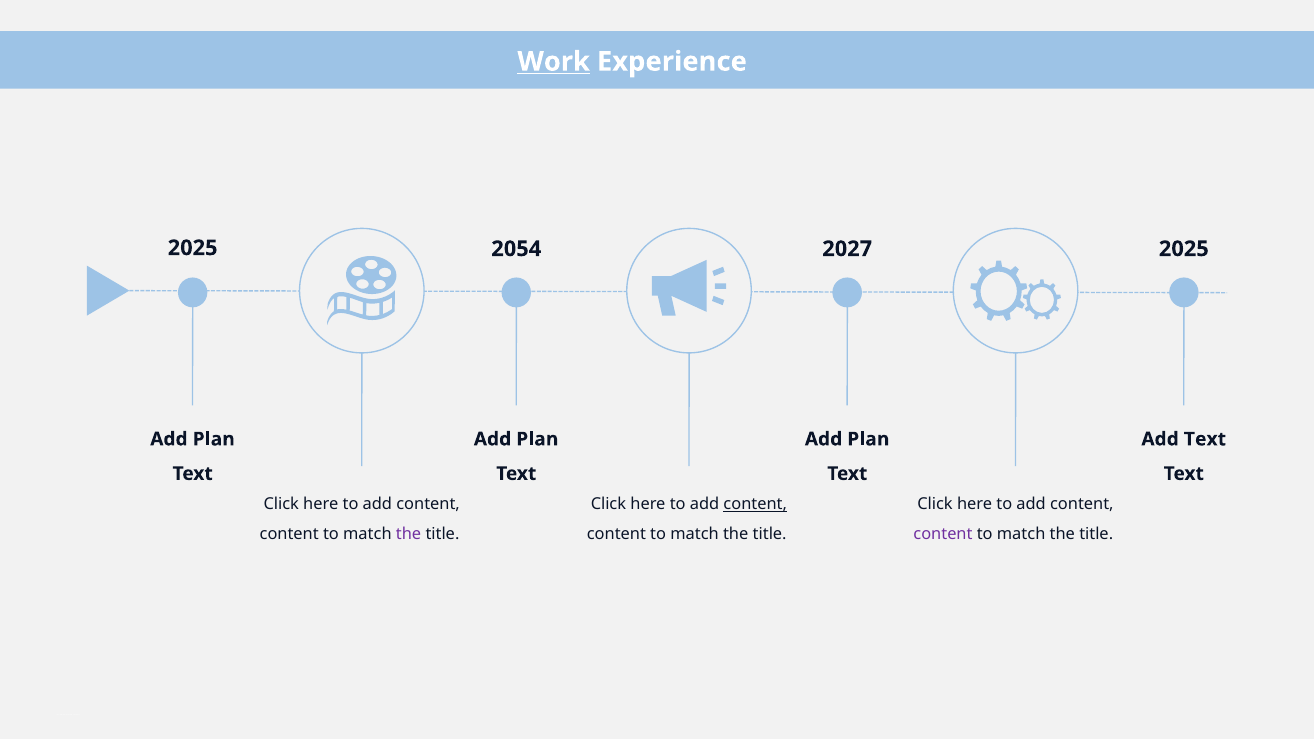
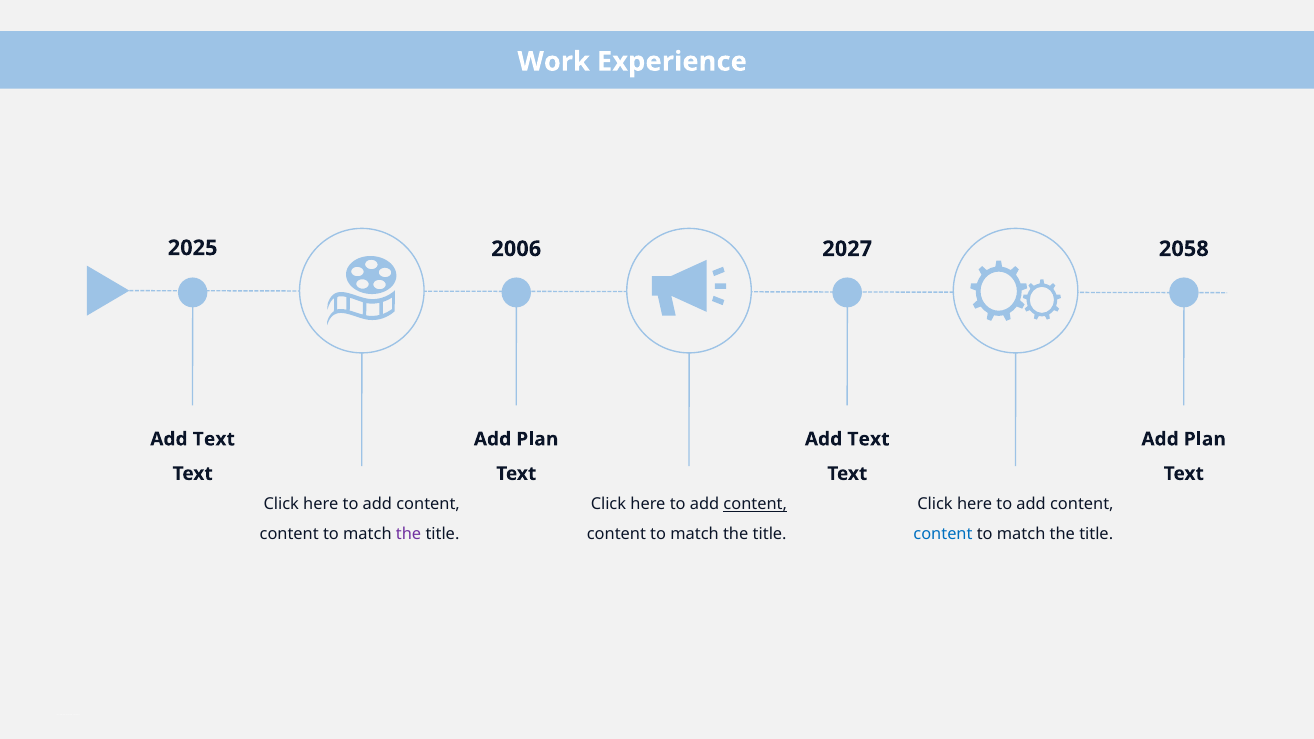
Work underline: present -> none
2054: 2054 -> 2006
2027 2025: 2025 -> 2058
Plan at (214, 439): Plan -> Text
Plan at (868, 439): Plan -> Text
Text at (1205, 439): Text -> Plan
content at (943, 534) colour: purple -> blue
